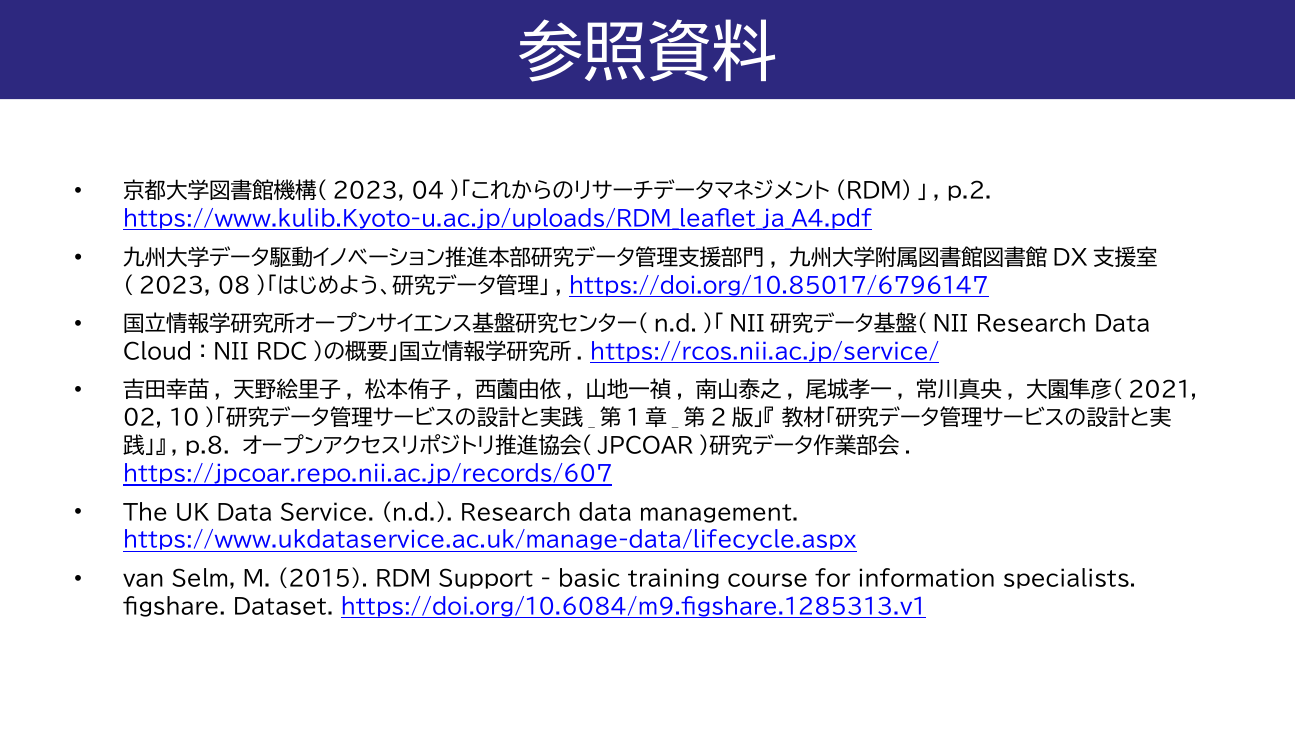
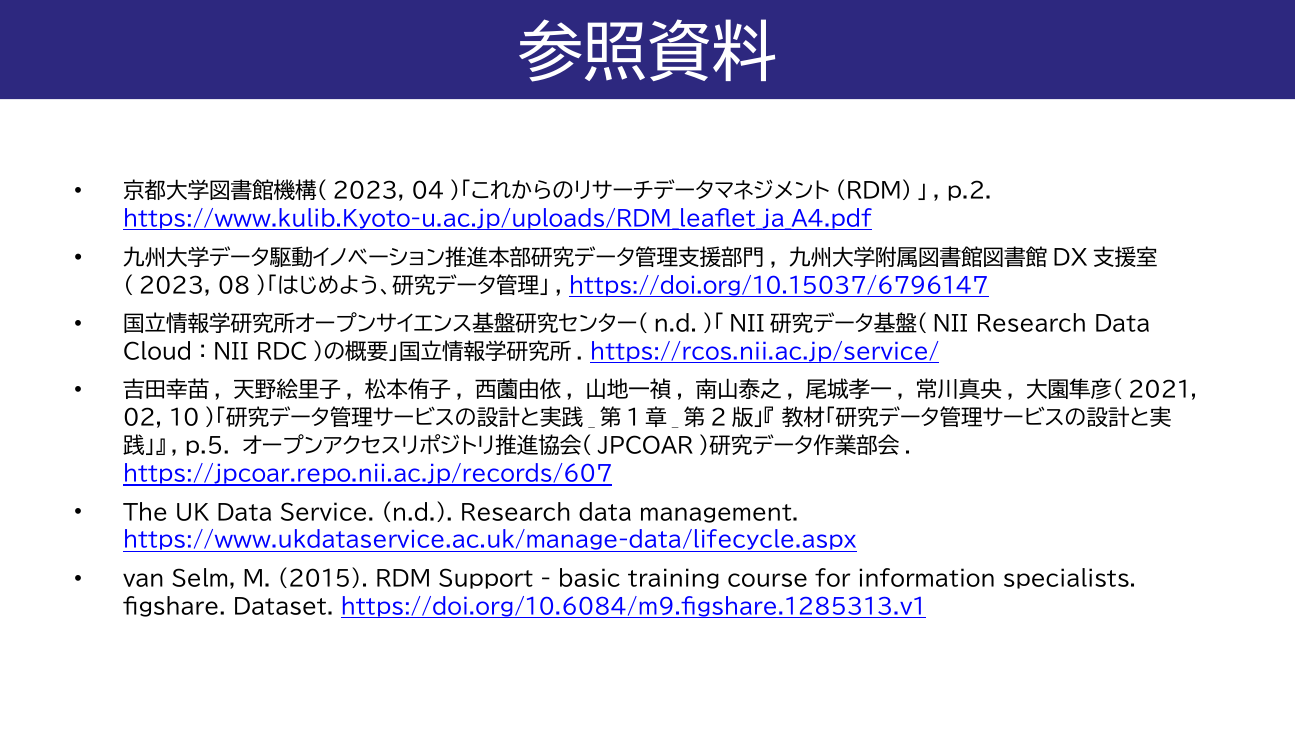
https://doi.org/10.85017/6796147: https://doi.org/10.85017/6796147 -> https://doi.org/10.15037/6796147
p.8: p.8 -> p.5
